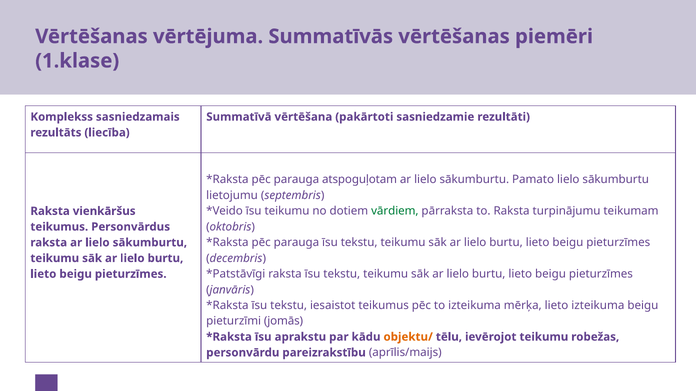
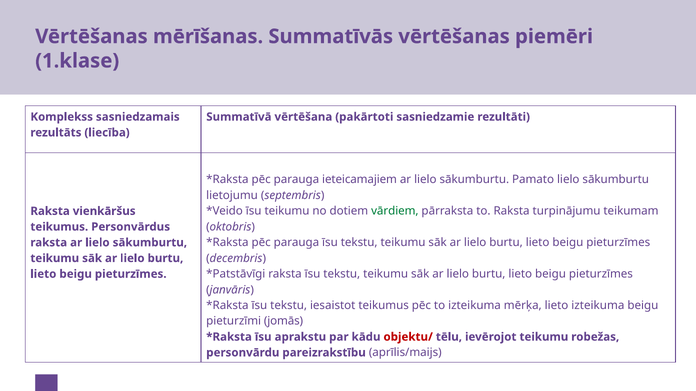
vērtējuma: vērtējuma -> mērīšanas
atspoguļotam: atspoguļotam -> ieteicamajiem
objektu/ colour: orange -> red
